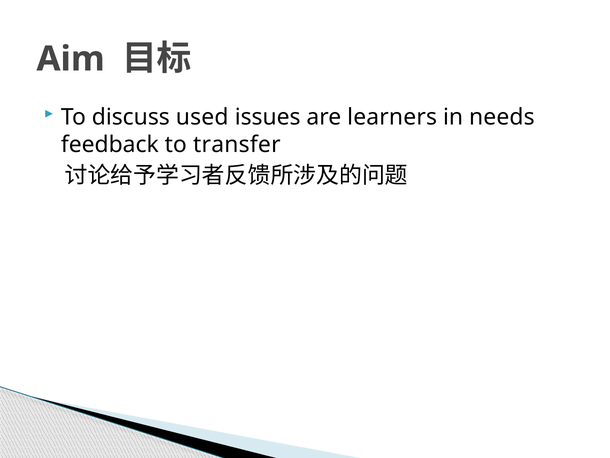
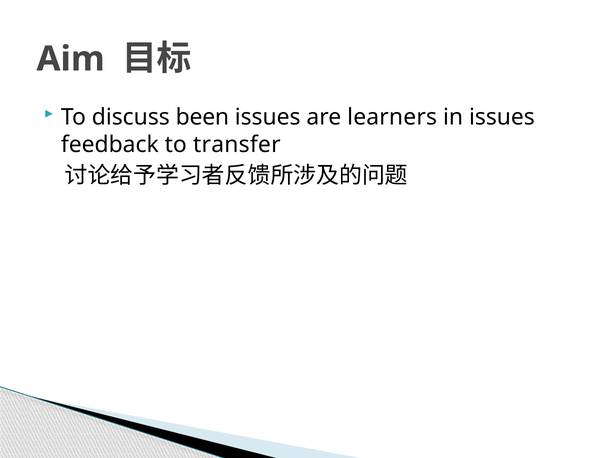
used: used -> been
in needs: needs -> issues
